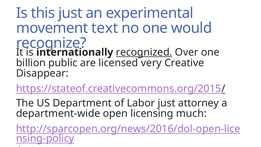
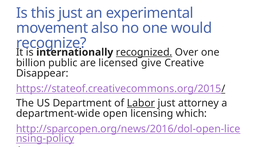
text: text -> also
very: very -> give
Labor underline: none -> present
much: much -> which
